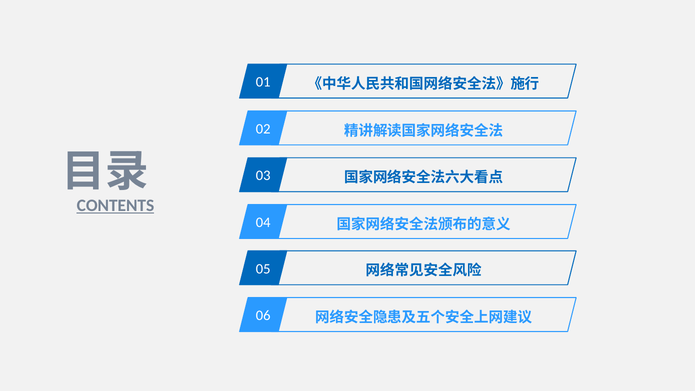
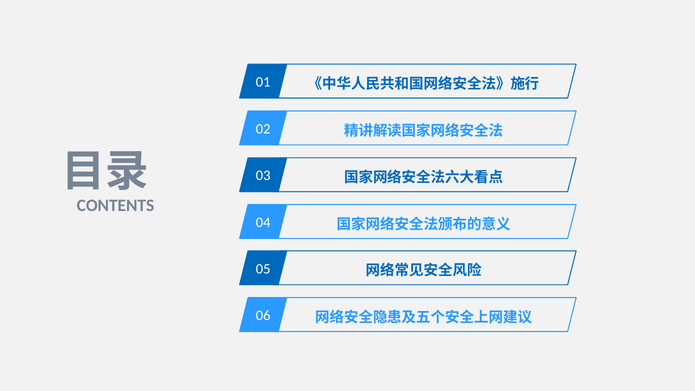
CONTENTS underline: present -> none
